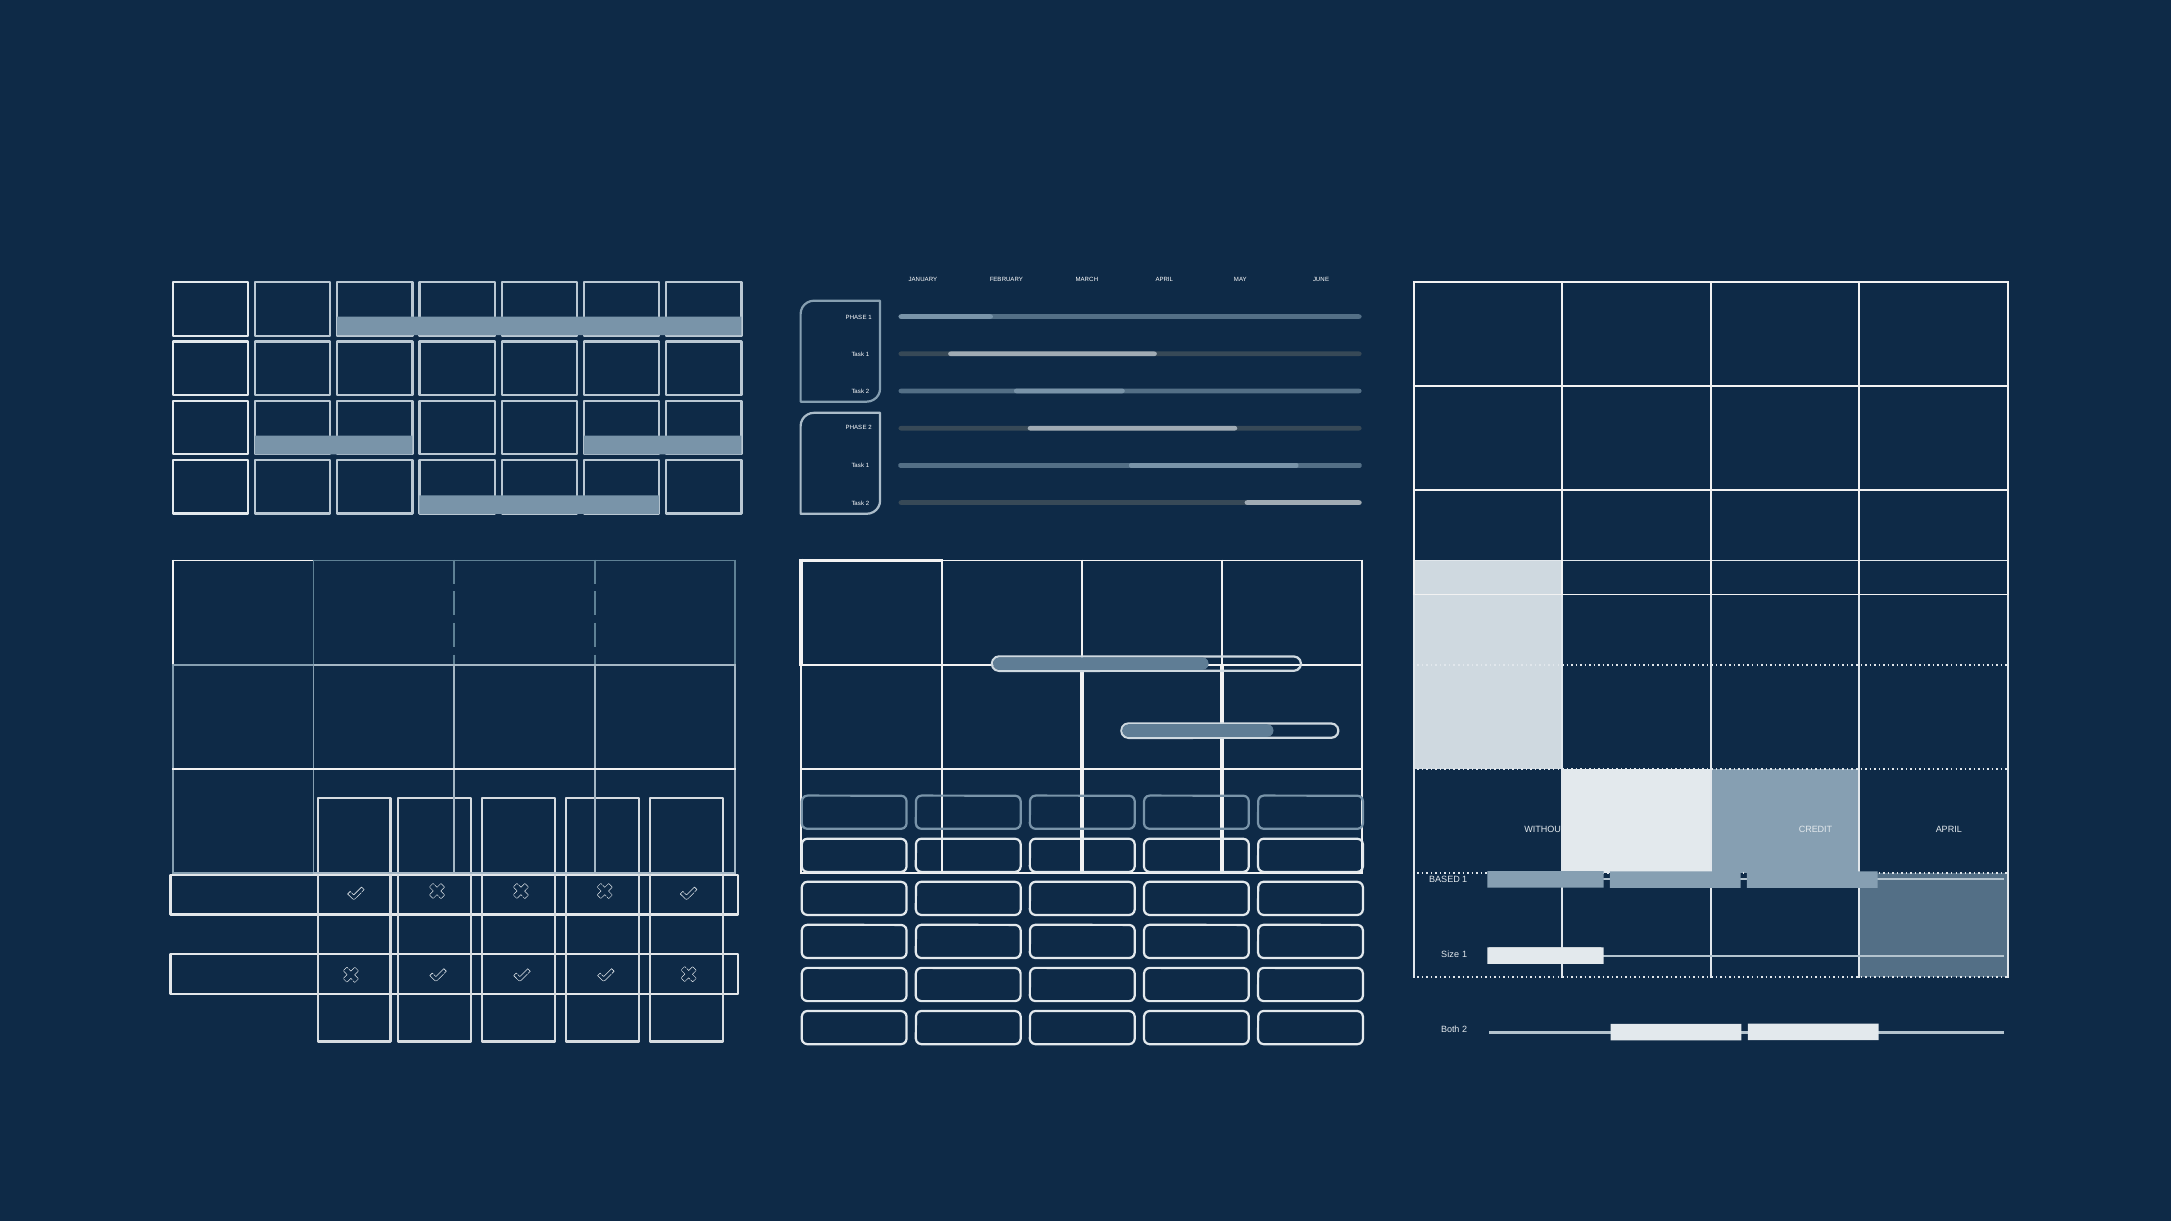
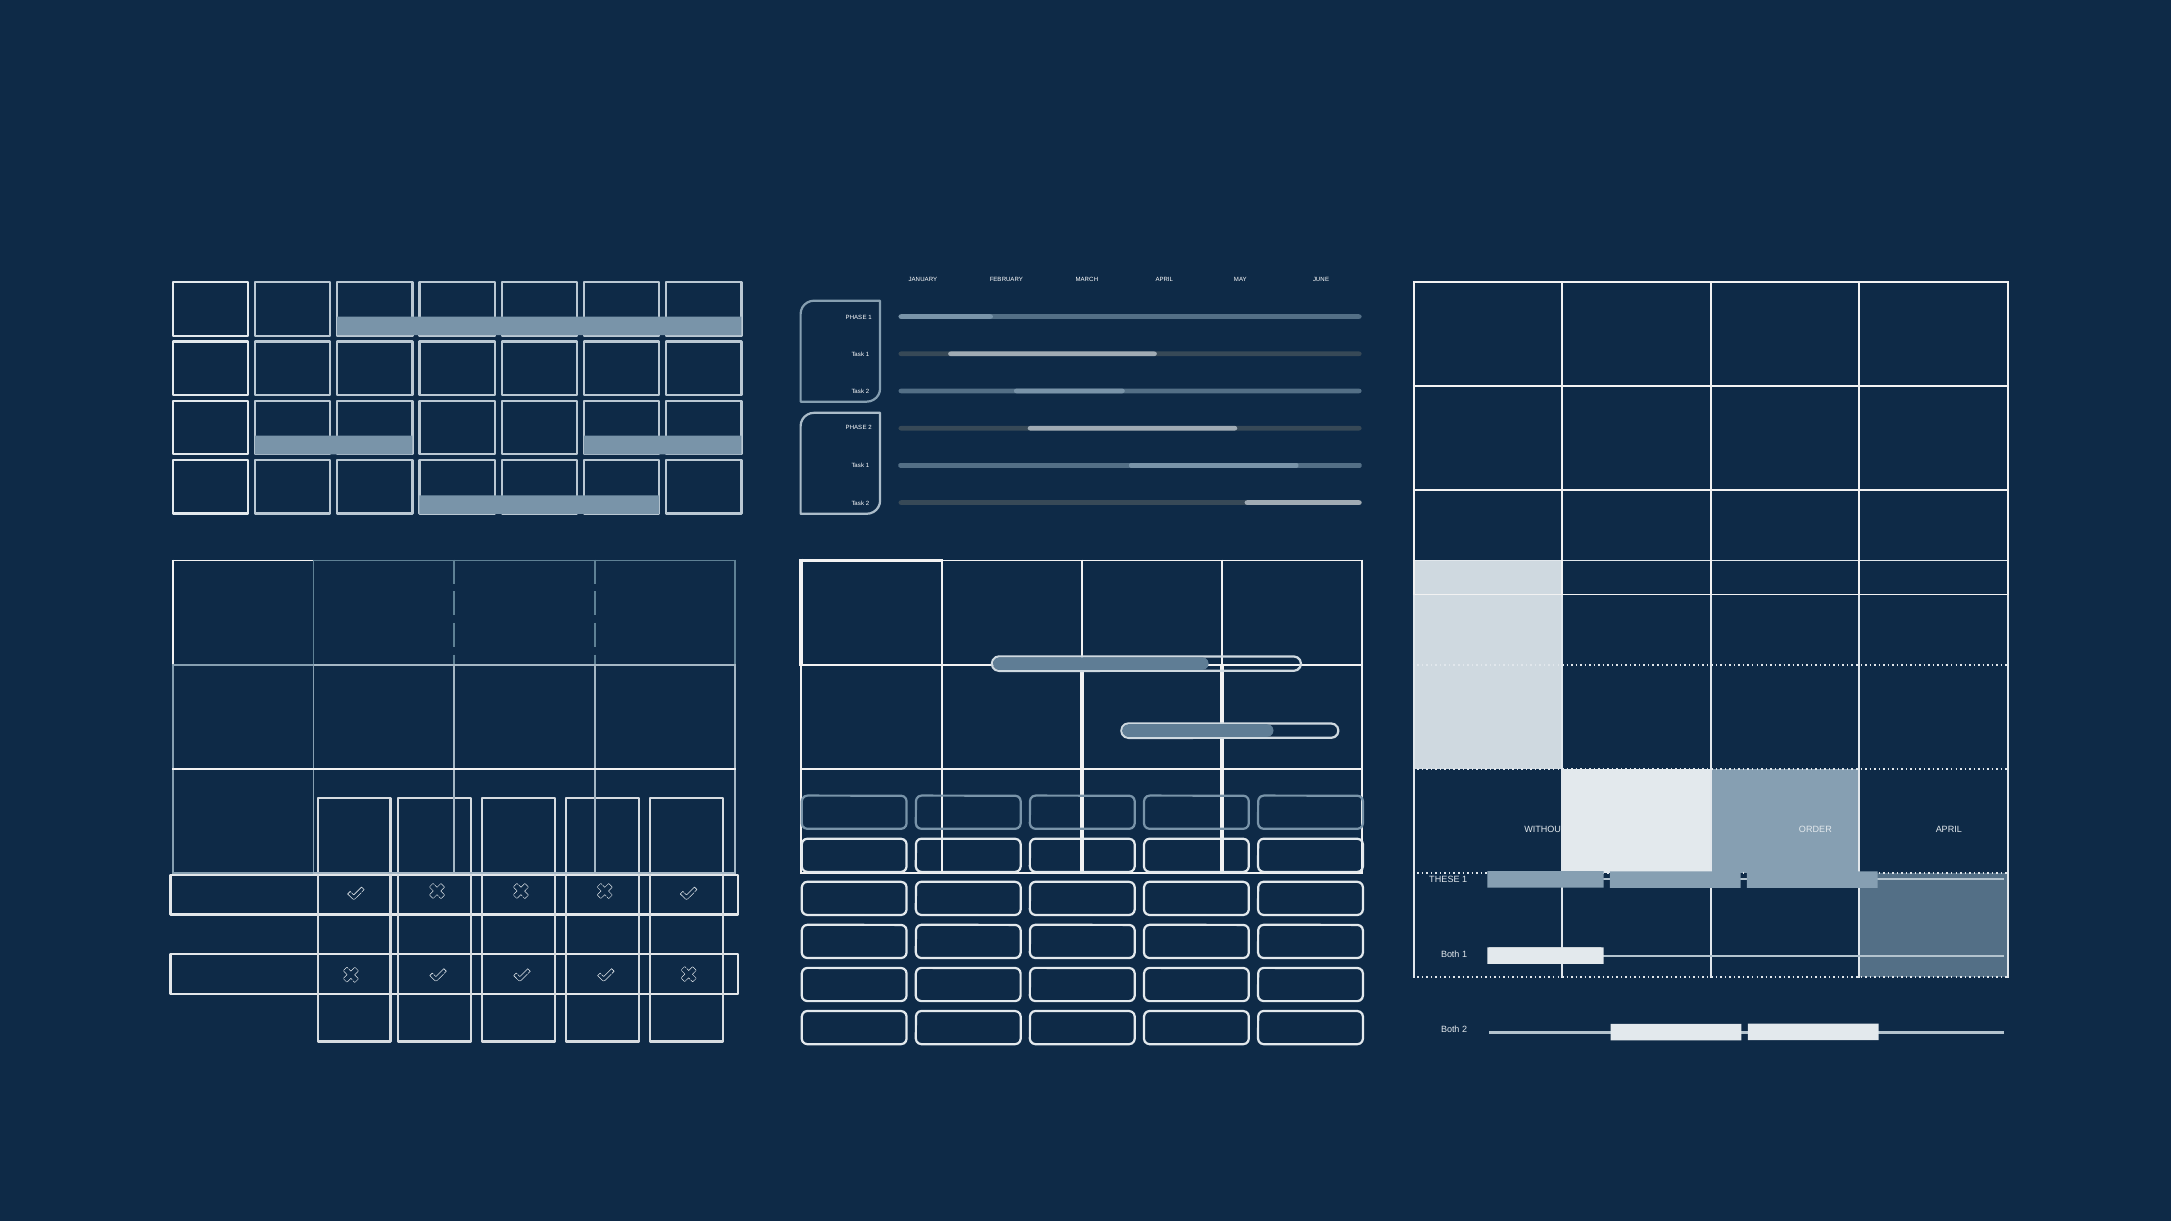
CREDIT: CREDIT -> ORDER
BASED: BASED -> THESE
Size at (1450, 955): Size -> Both
